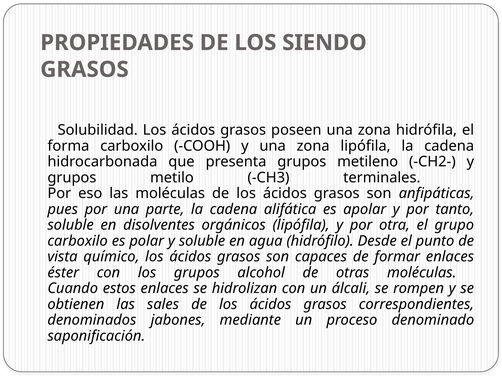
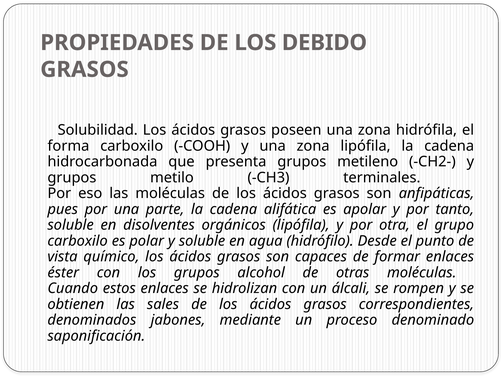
SIENDO: SIENDO -> DEBIDO
